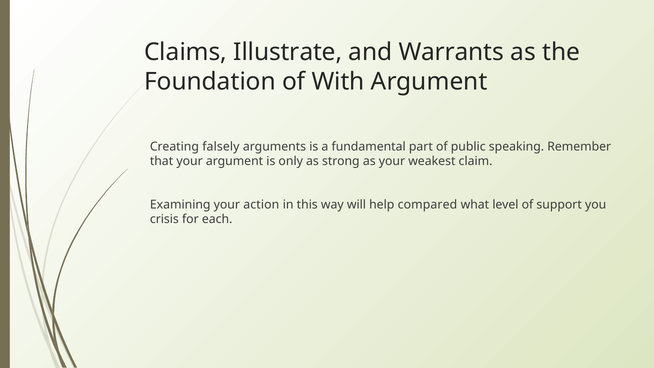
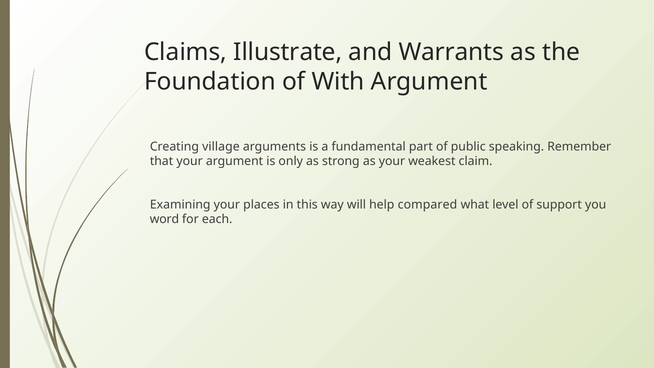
falsely: falsely -> village
action: action -> places
crisis: crisis -> word
